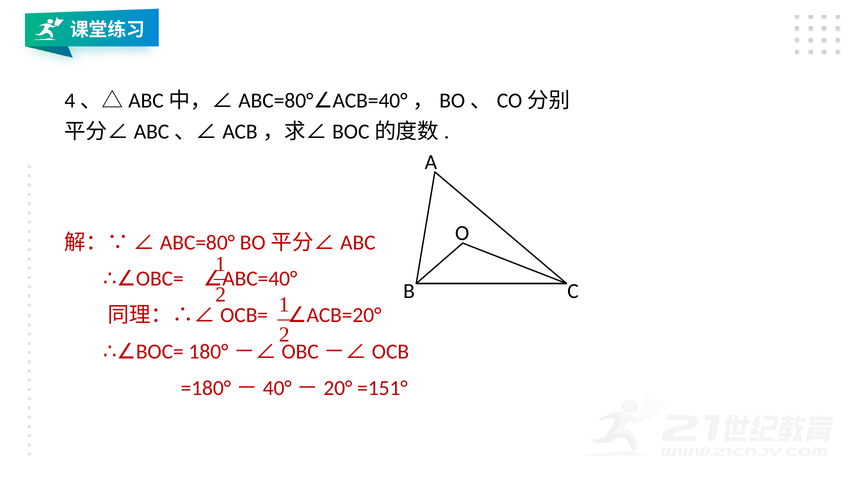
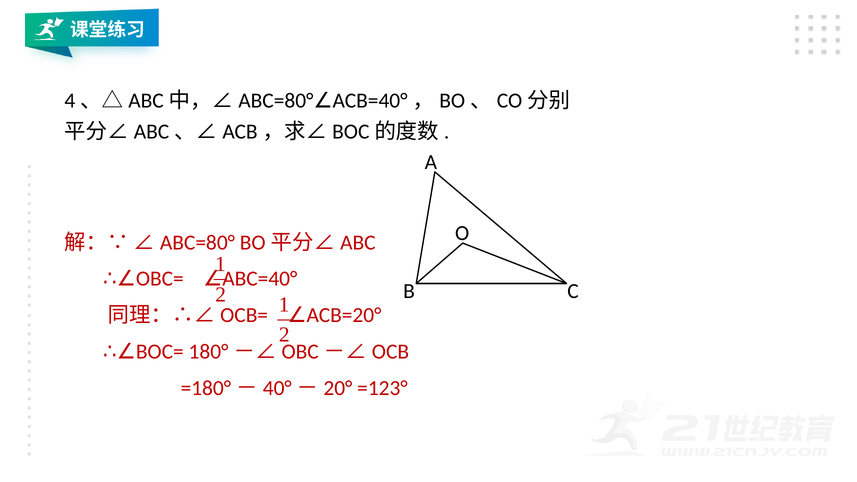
=151°: =151° -> =123°
